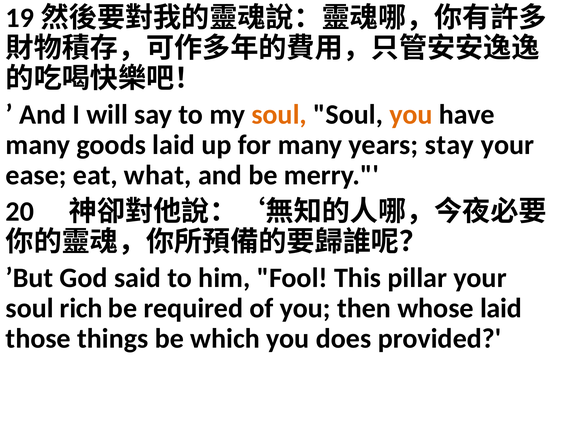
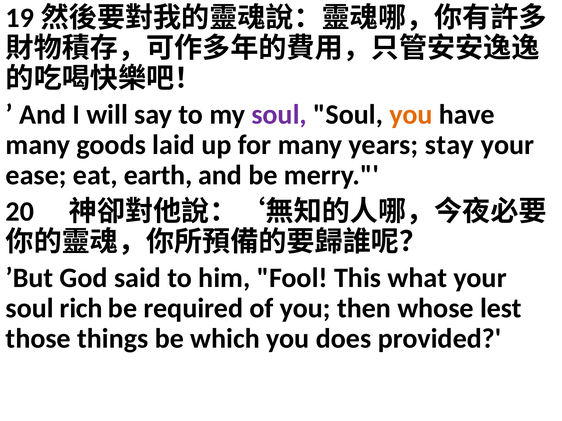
soul at (279, 115) colour: orange -> purple
what: what -> earth
pillar: pillar -> what
whose laid: laid -> lest
